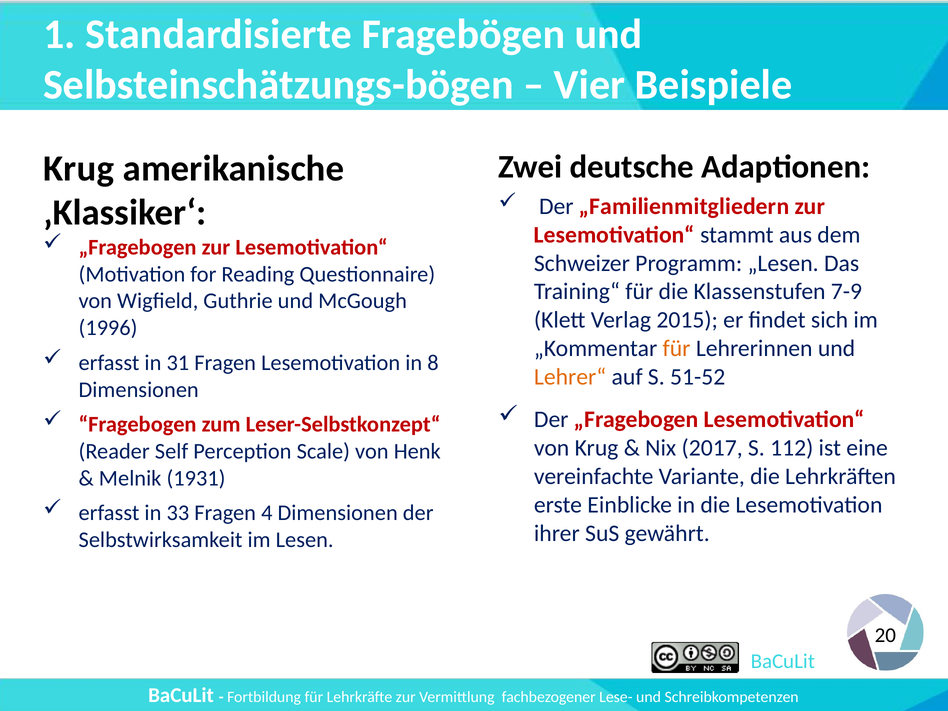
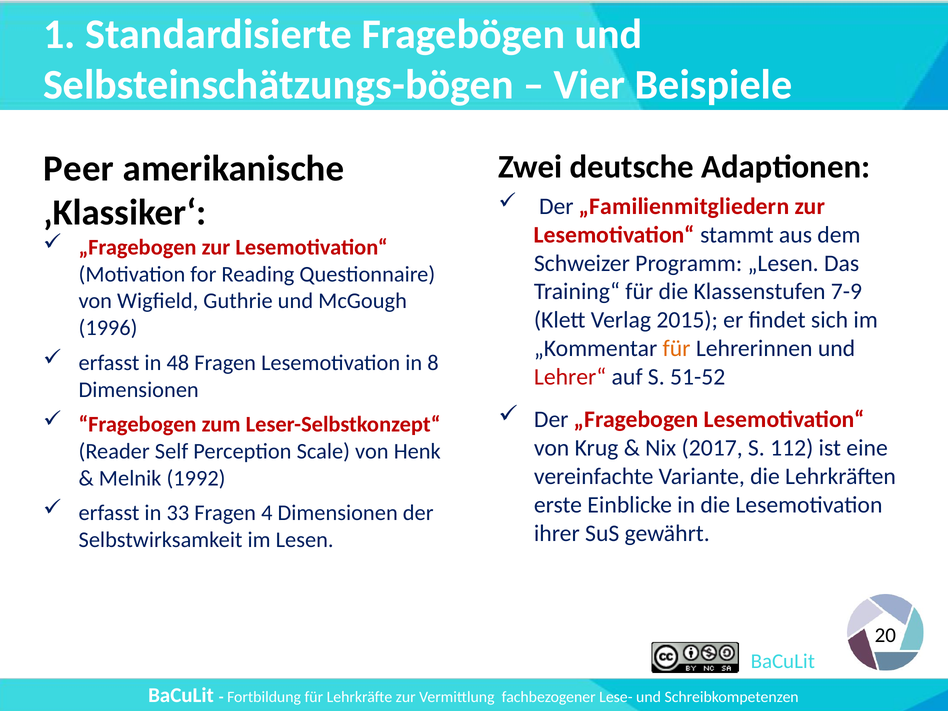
Krug at (79, 169): Krug -> Peer
31: 31 -> 48
Lehrer“ colour: orange -> red
1931: 1931 -> 1992
